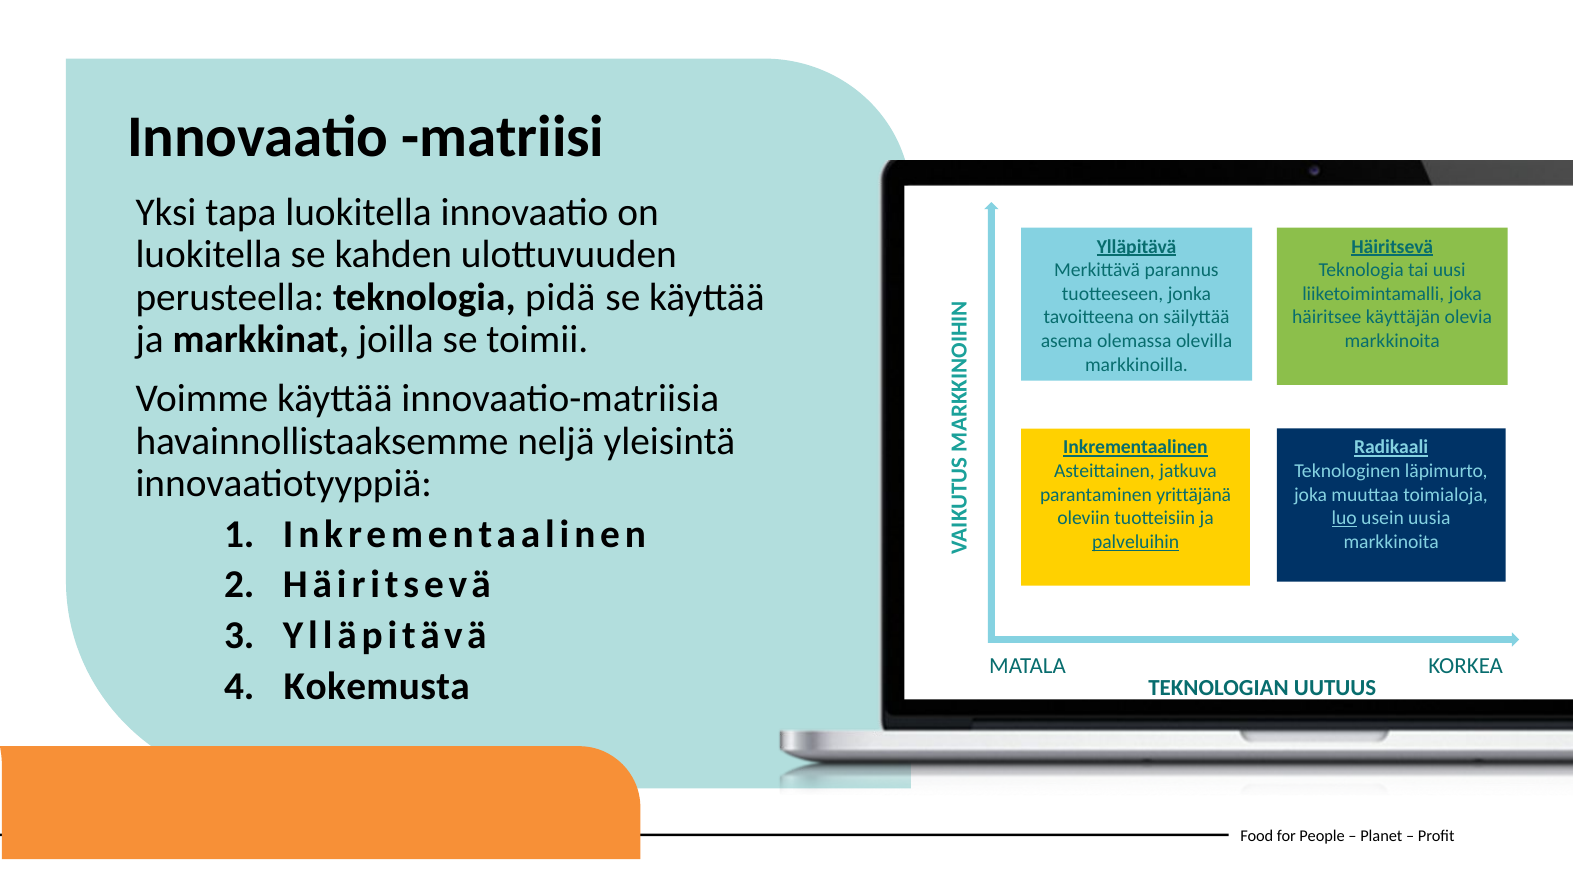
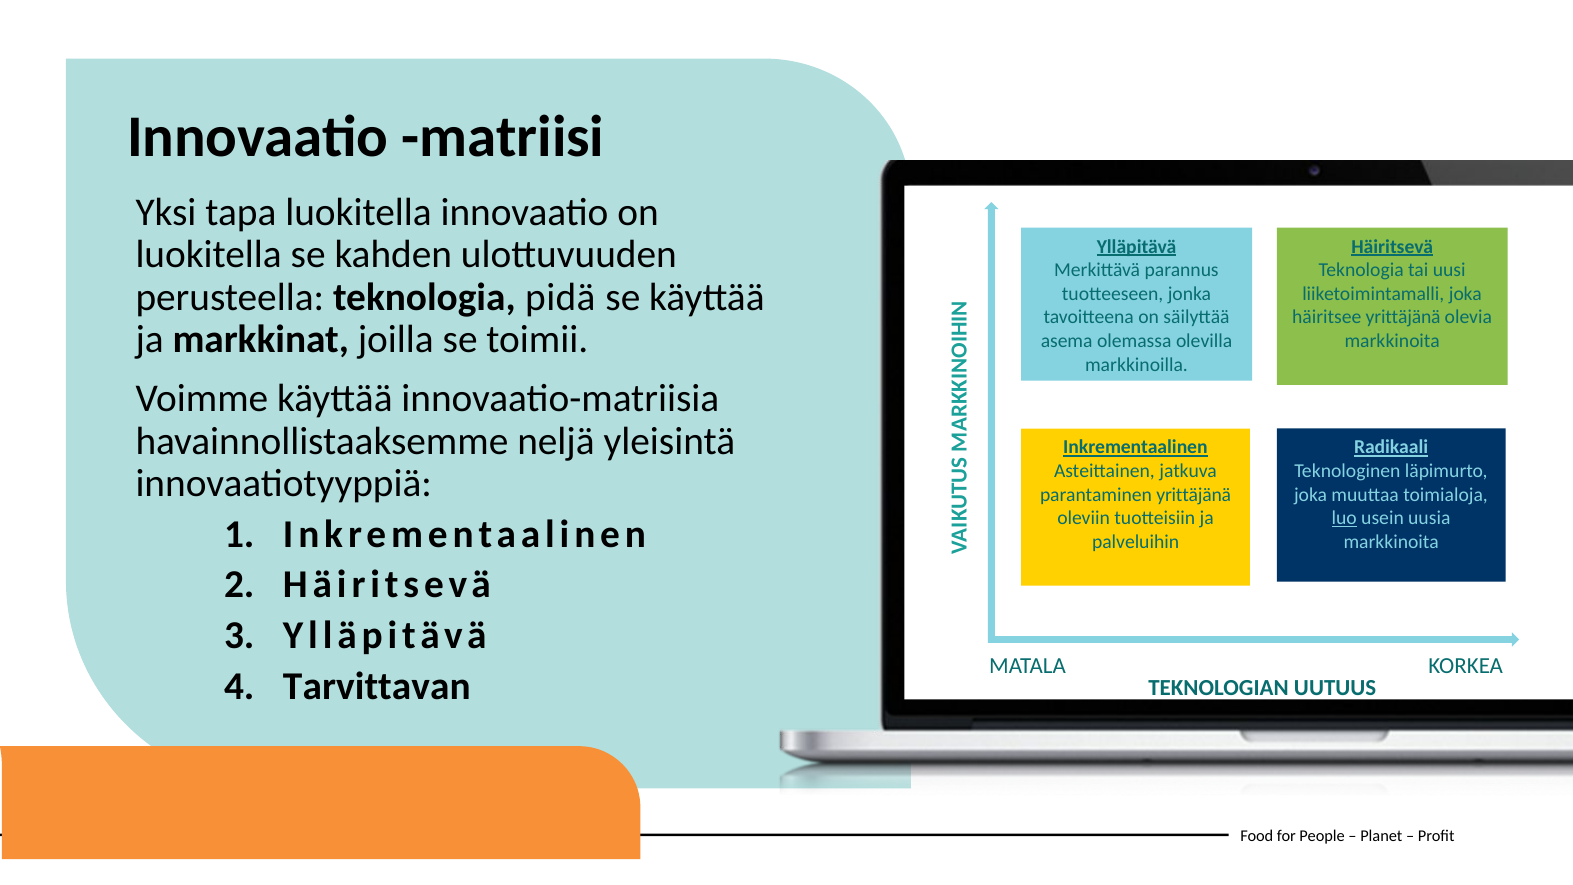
häiritsee käyttäjän: käyttäjän -> yrittäjänä
palveluihin underline: present -> none
Kokemusta: Kokemusta -> Tarvittavan
